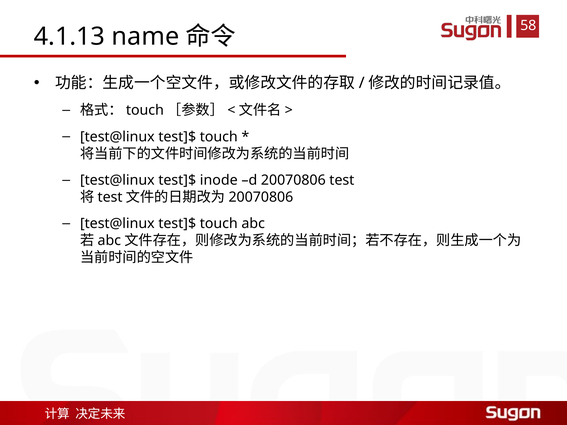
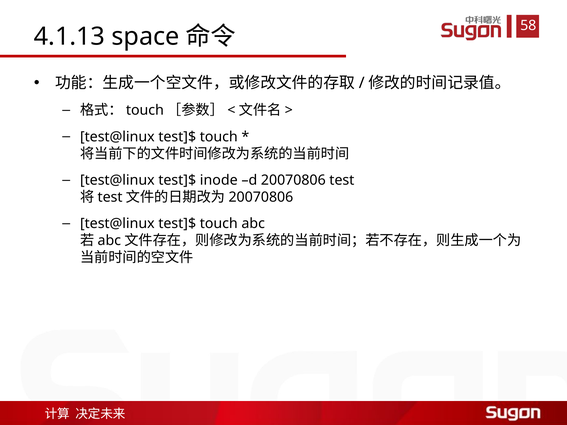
name: name -> space
